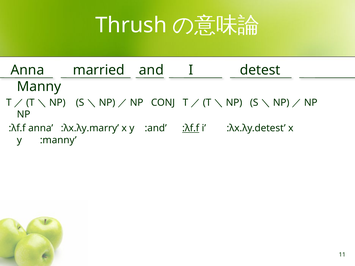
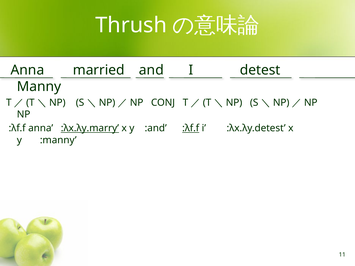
:λx.λy.marry underline: none -> present
